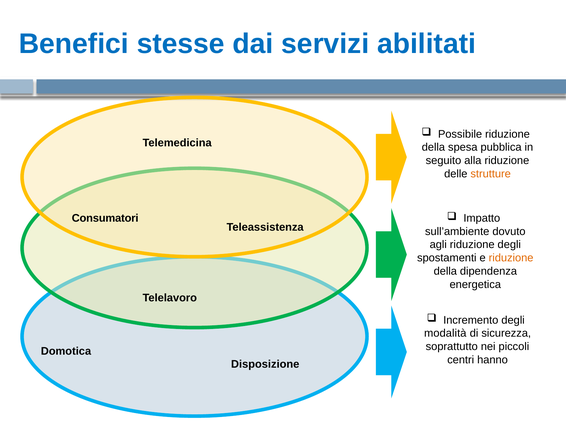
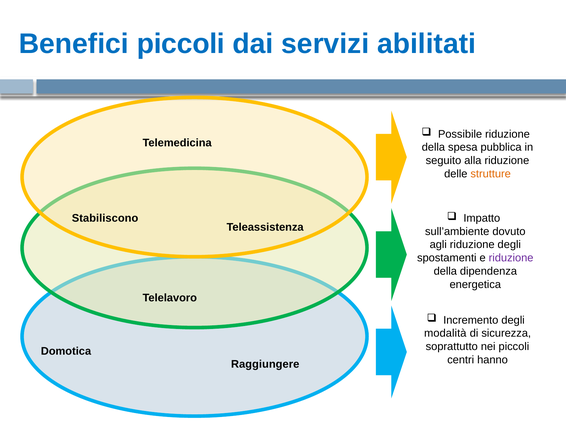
Benefici stesse: stesse -> piccoli
Consumatori: Consumatori -> Stabiliscono
riduzione at (511, 258) colour: orange -> purple
Disposizione: Disposizione -> Raggiungere
